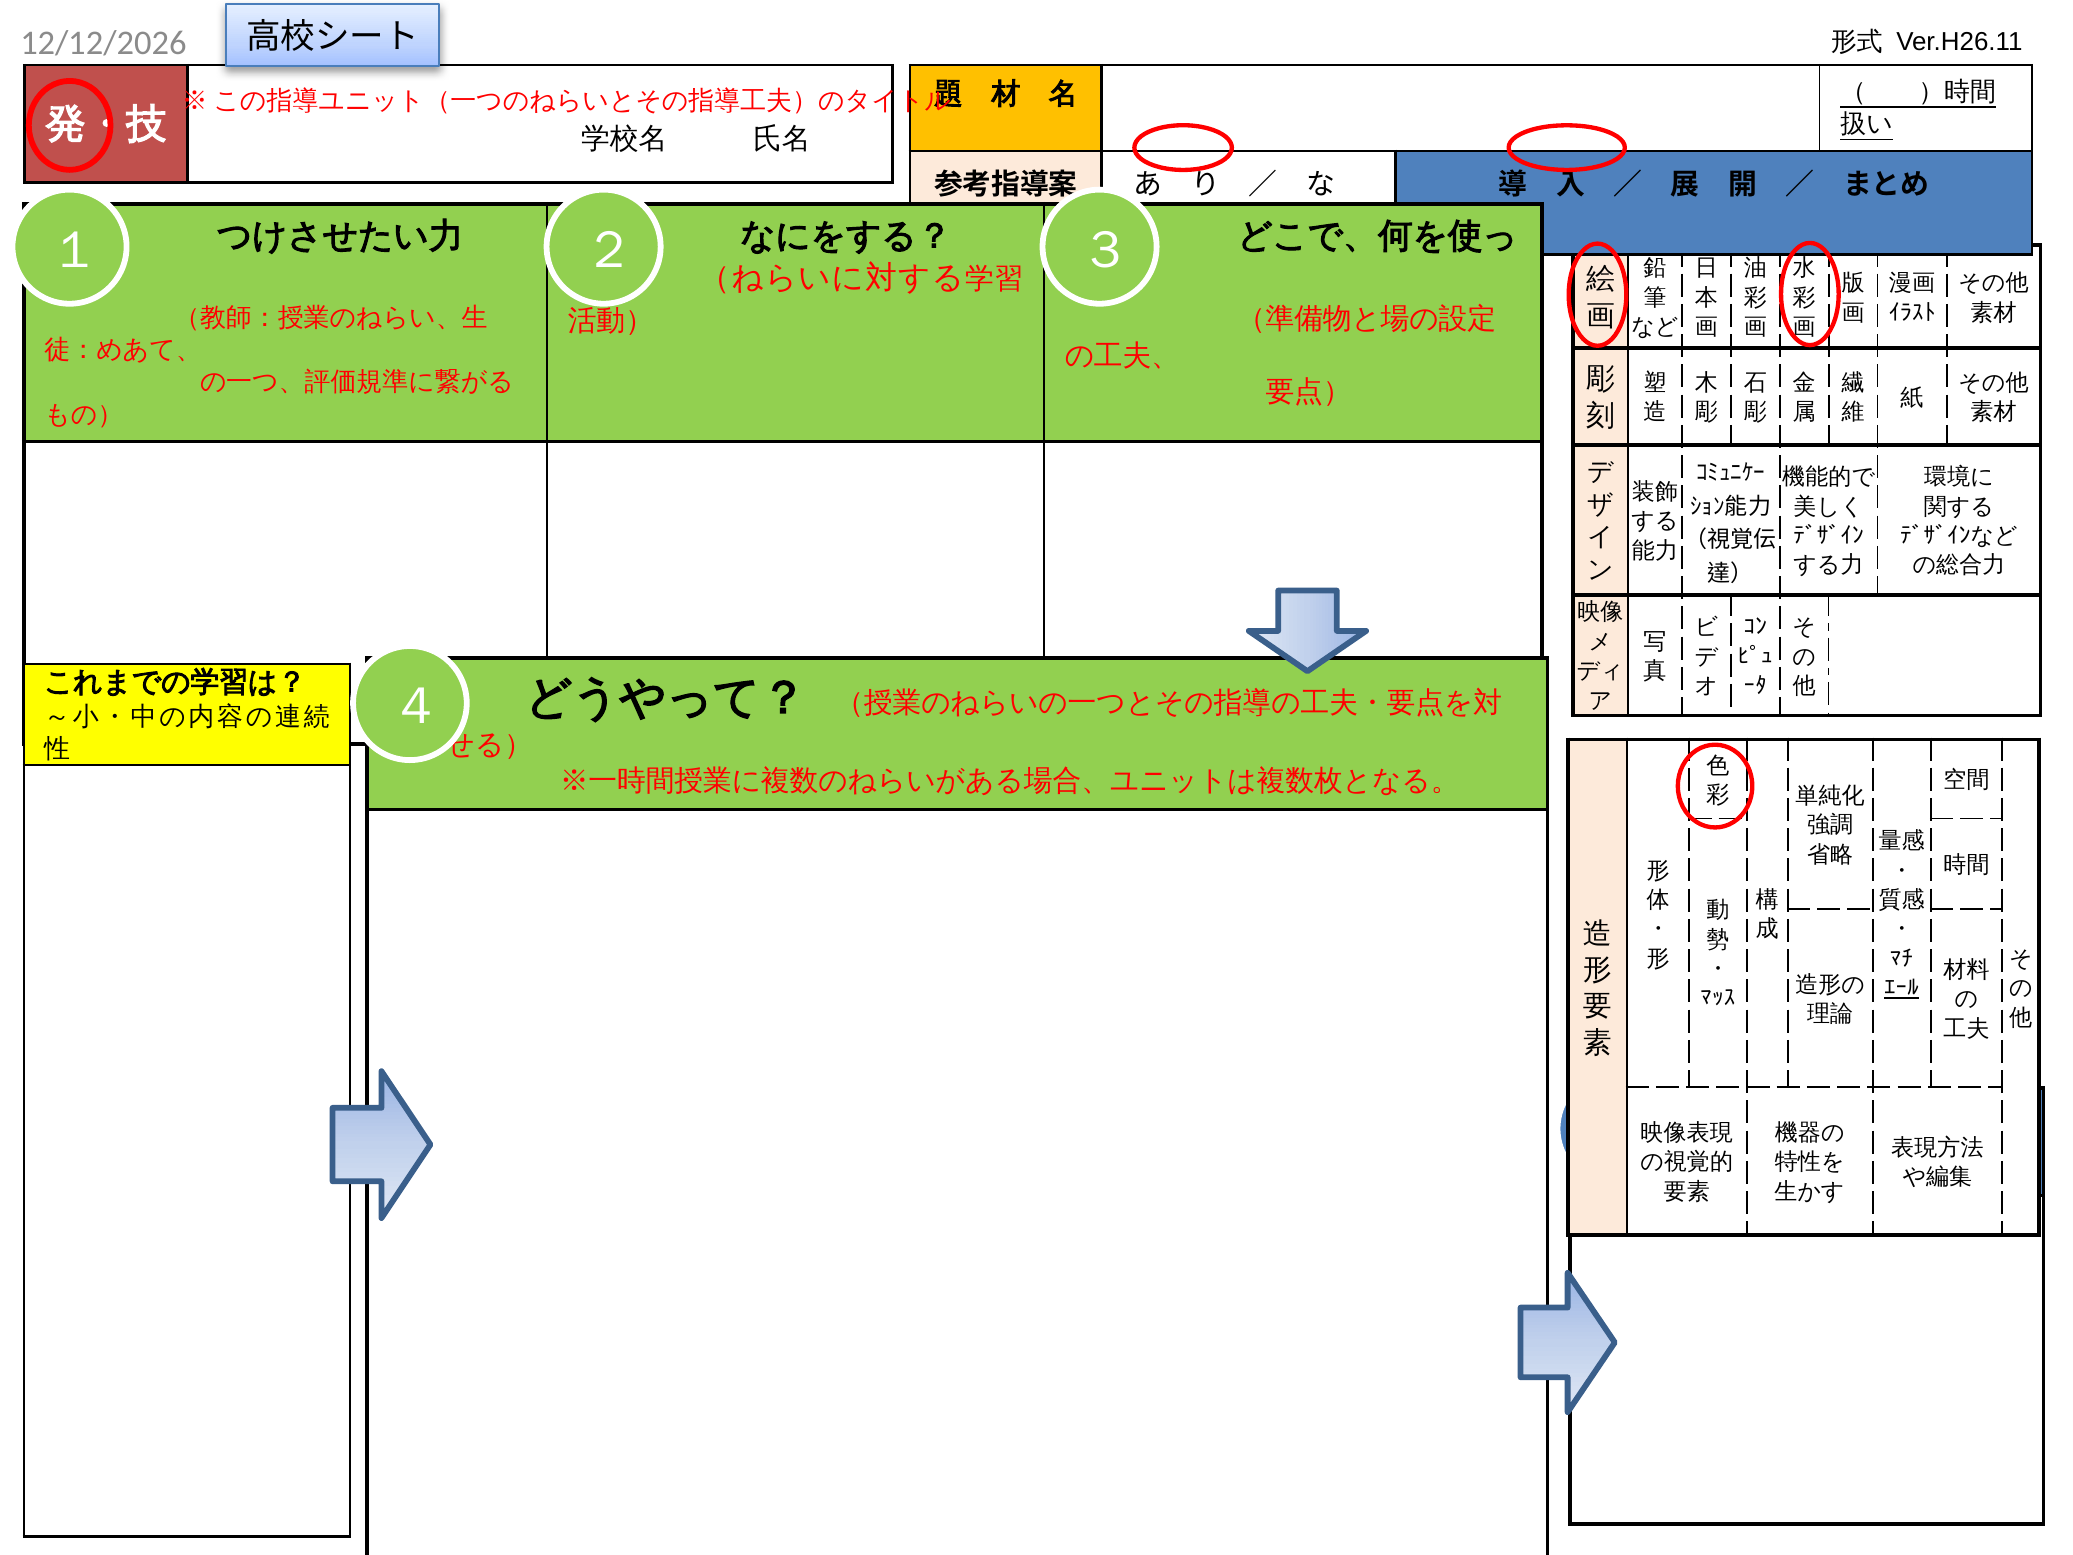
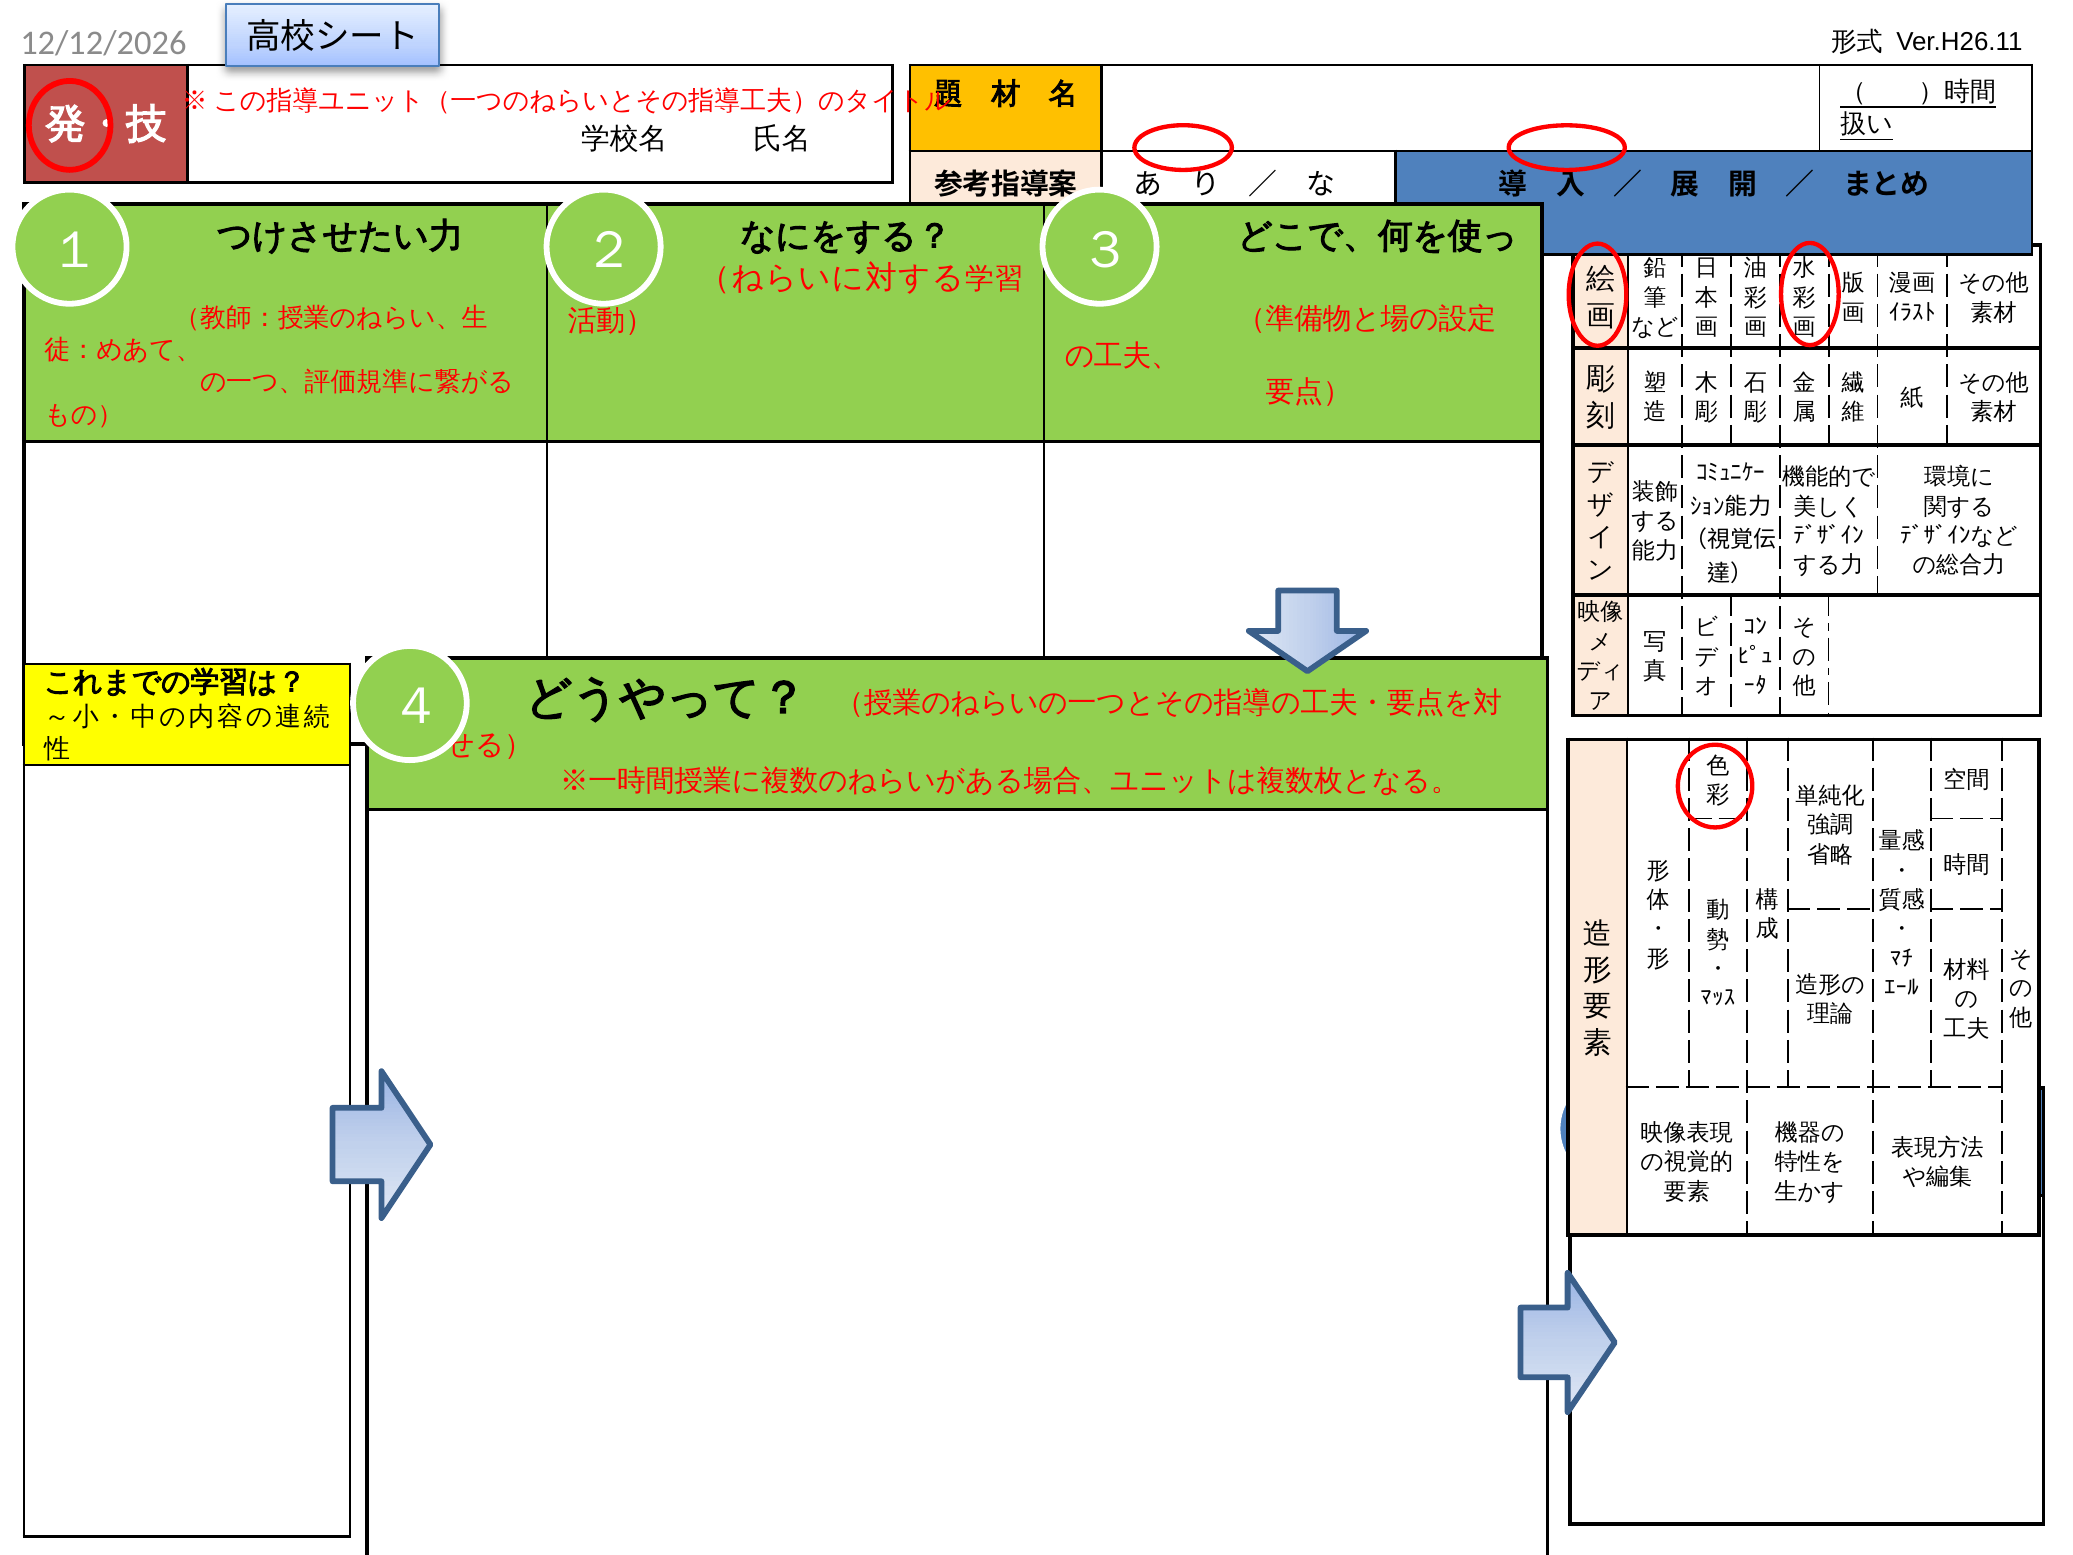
ｴｰﾙ underline: present -> none
